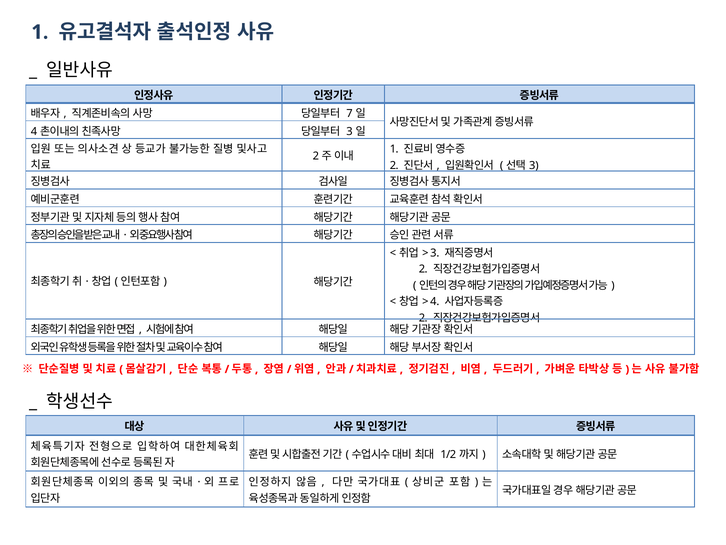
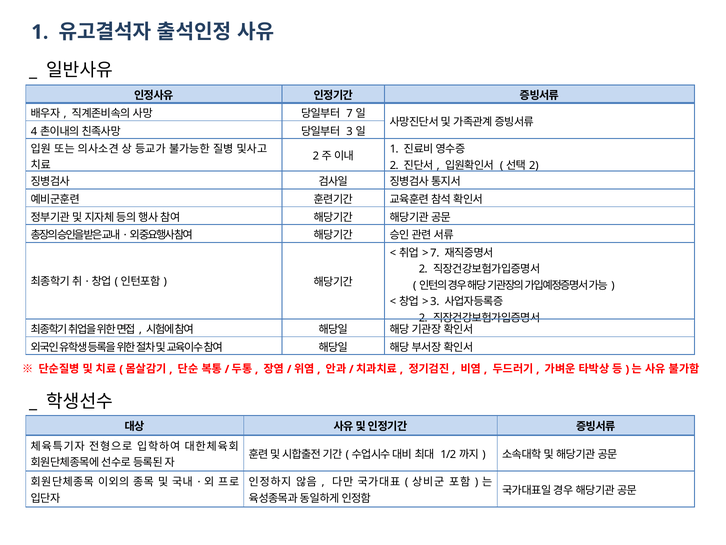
3 at (534, 165): 3 -> 2
3 at (435, 253): 3 -> 7
4 at (435, 301): 4 -> 3
